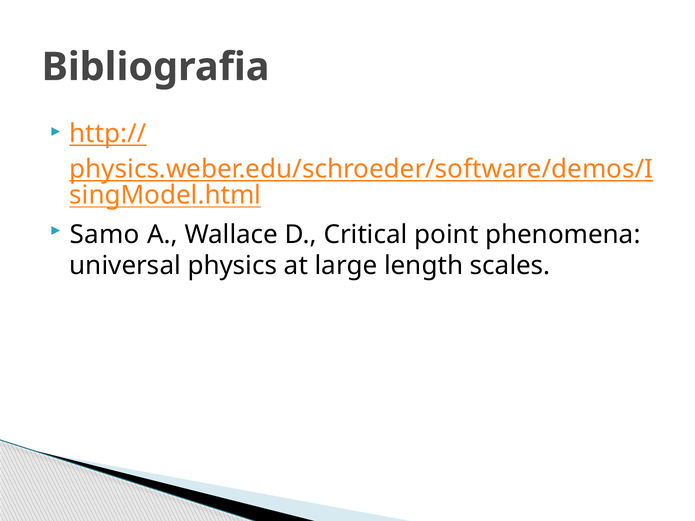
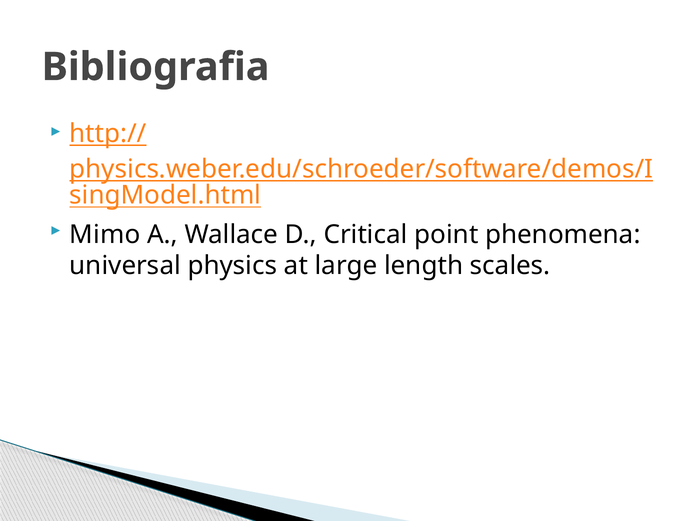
Samo: Samo -> Mimo
